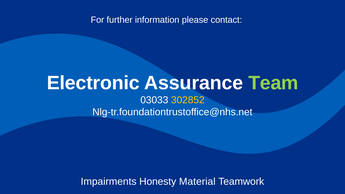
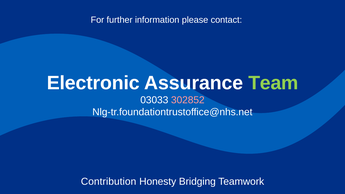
302852 colour: yellow -> pink
Impairments: Impairments -> Contribution
Material: Material -> Bridging
